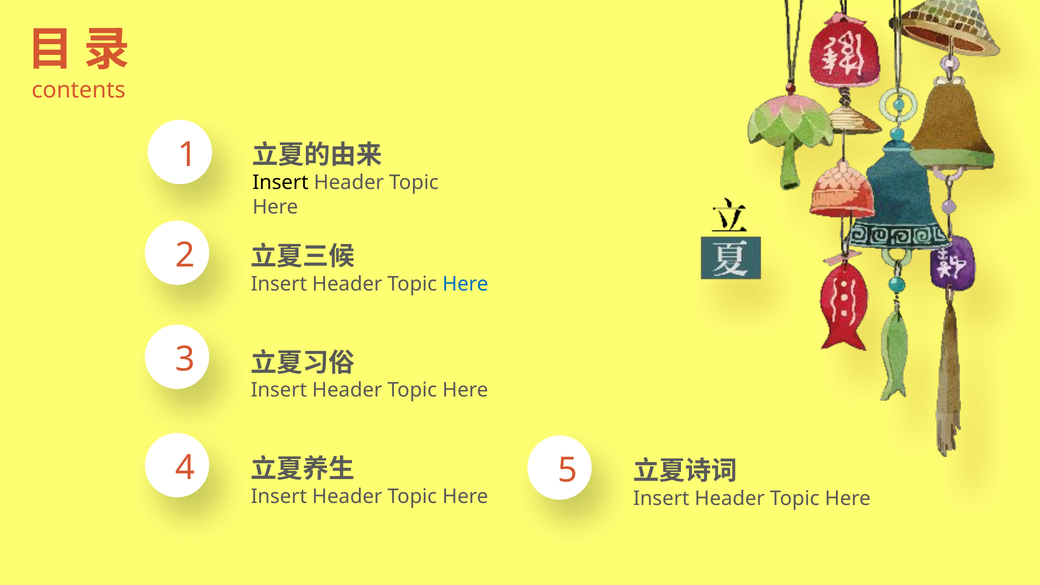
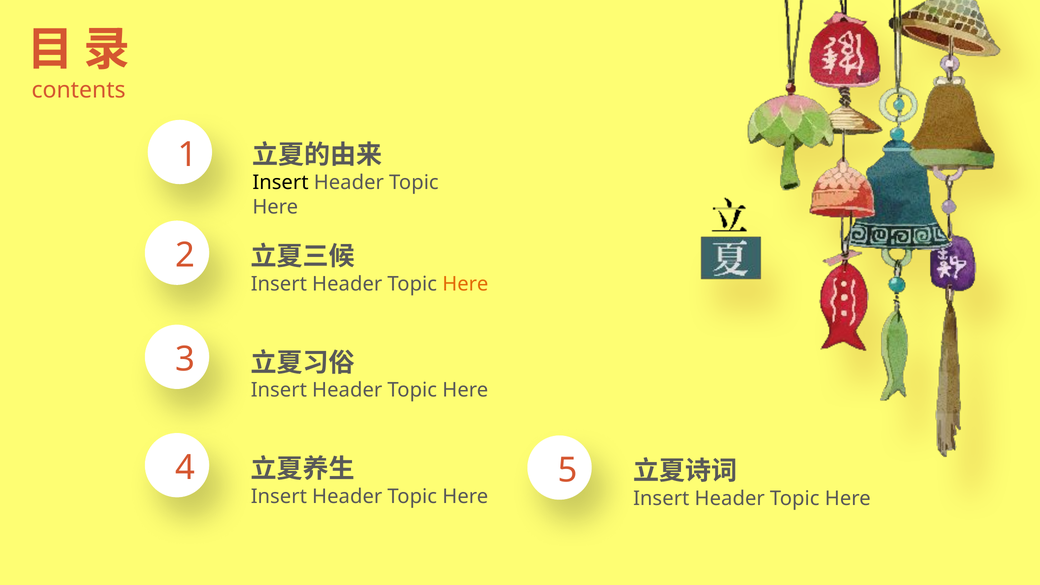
Here at (465, 284) colour: blue -> orange
